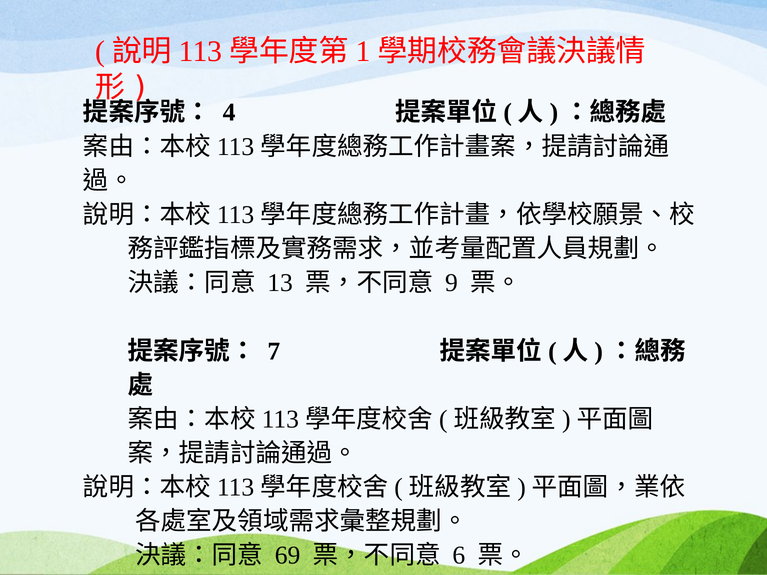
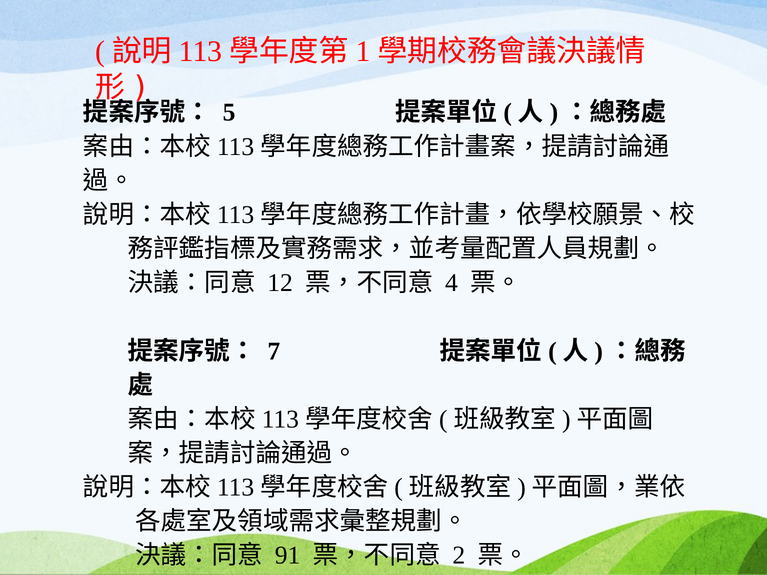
4: 4 -> 5
13: 13 -> 12
9: 9 -> 4
69: 69 -> 91
6: 6 -> 2
